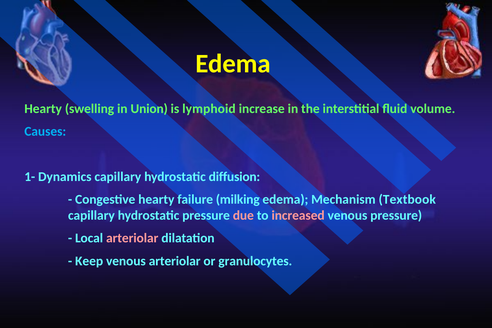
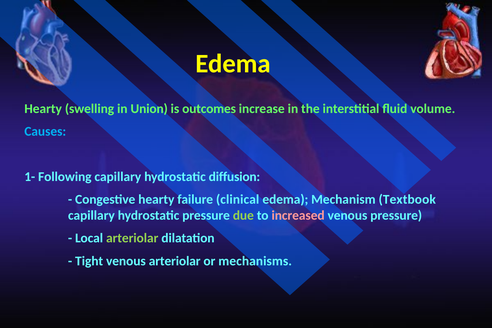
lymphoid: lymphoid -> outcomes
Dynamics: Dynamics -> Following
milking: milking -> clinical
due colour: pink -> light green
arteriolar at (132, 238) colour: pink -> light green
Keep: Keep -> Tight
granulocytes: granulocytes -> mechanisms
